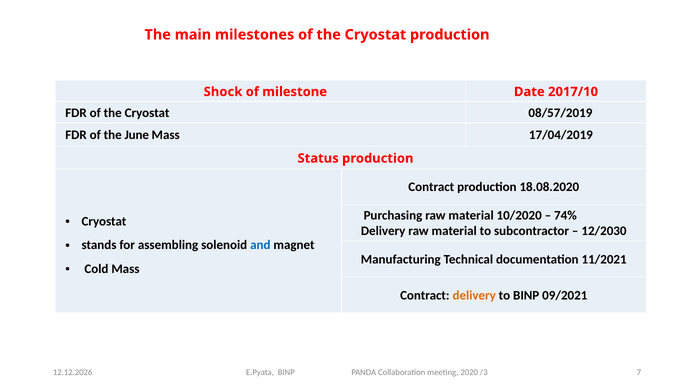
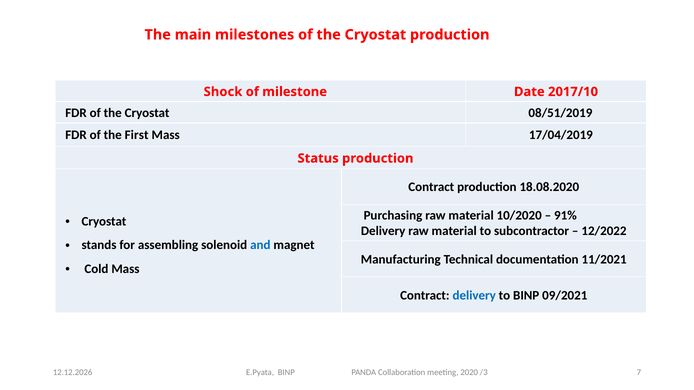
08/57/2019: 08/57/2019 -> 08/51/2019
June: June -> First
74%: 74% -> 91%
12/2030: 12/2030 -> 12/2022
delivery at (474, 296) colour: orange -> blue
